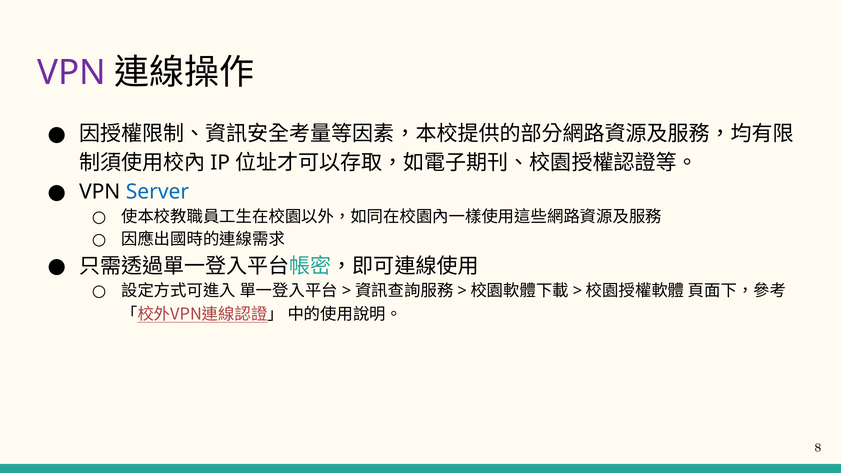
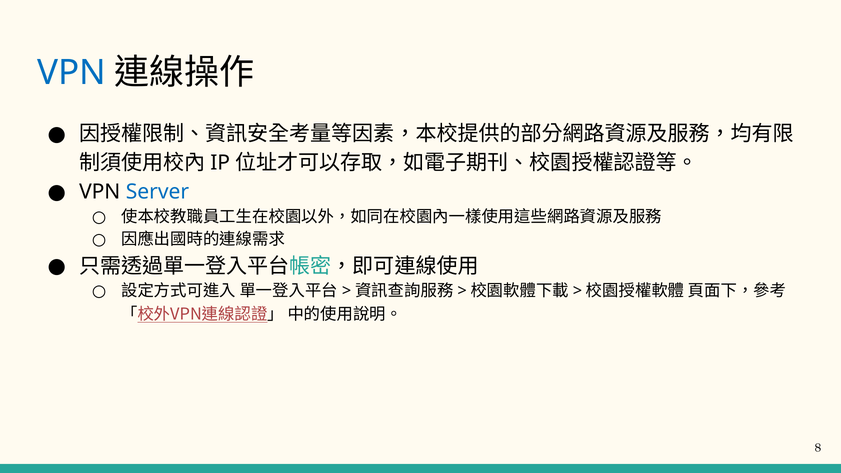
VPN at (71, 73) colour: purple -> blue
